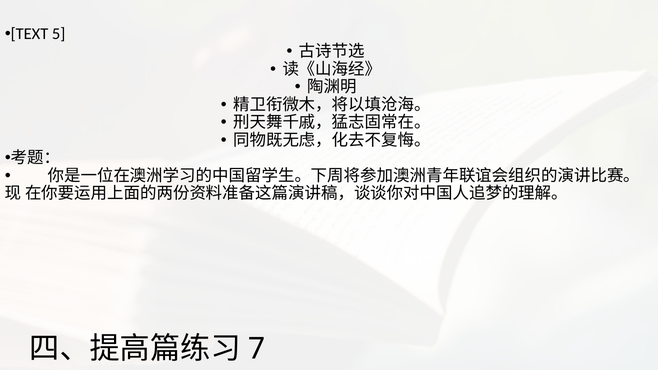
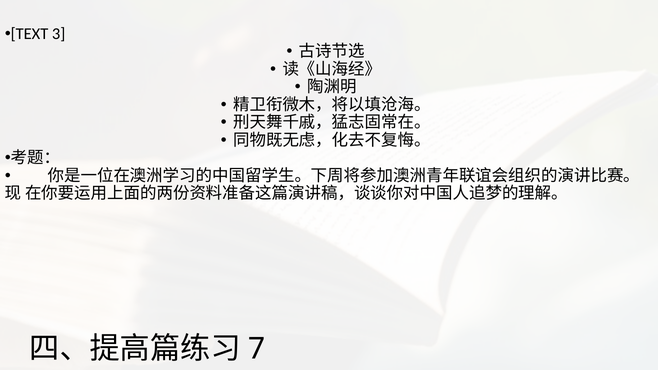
5: 5 -> 3
